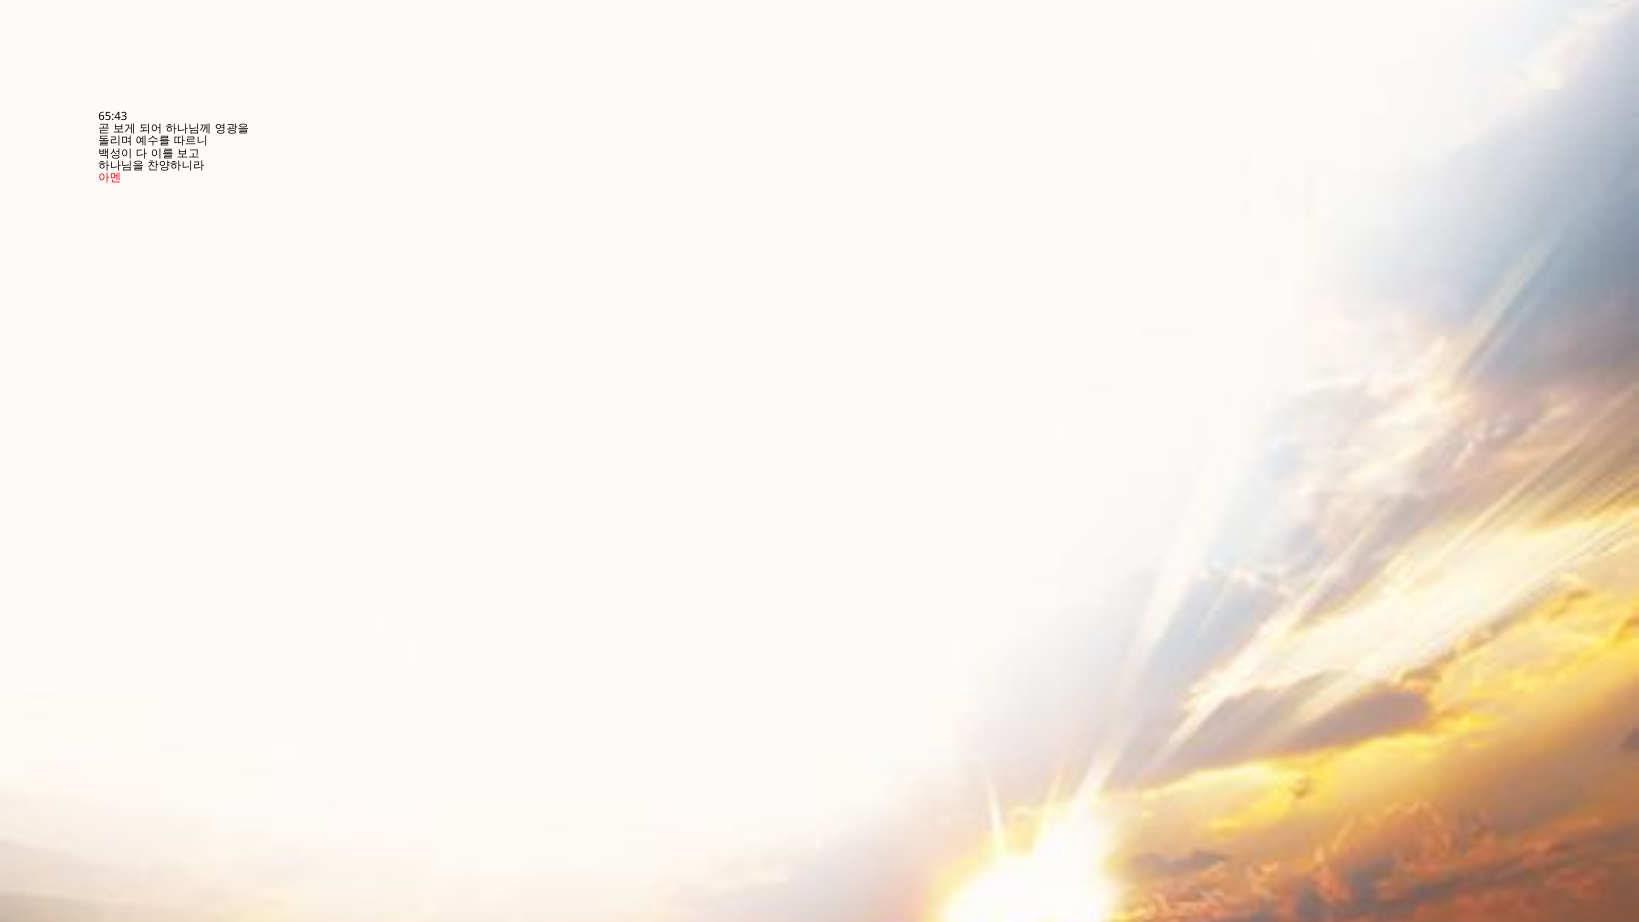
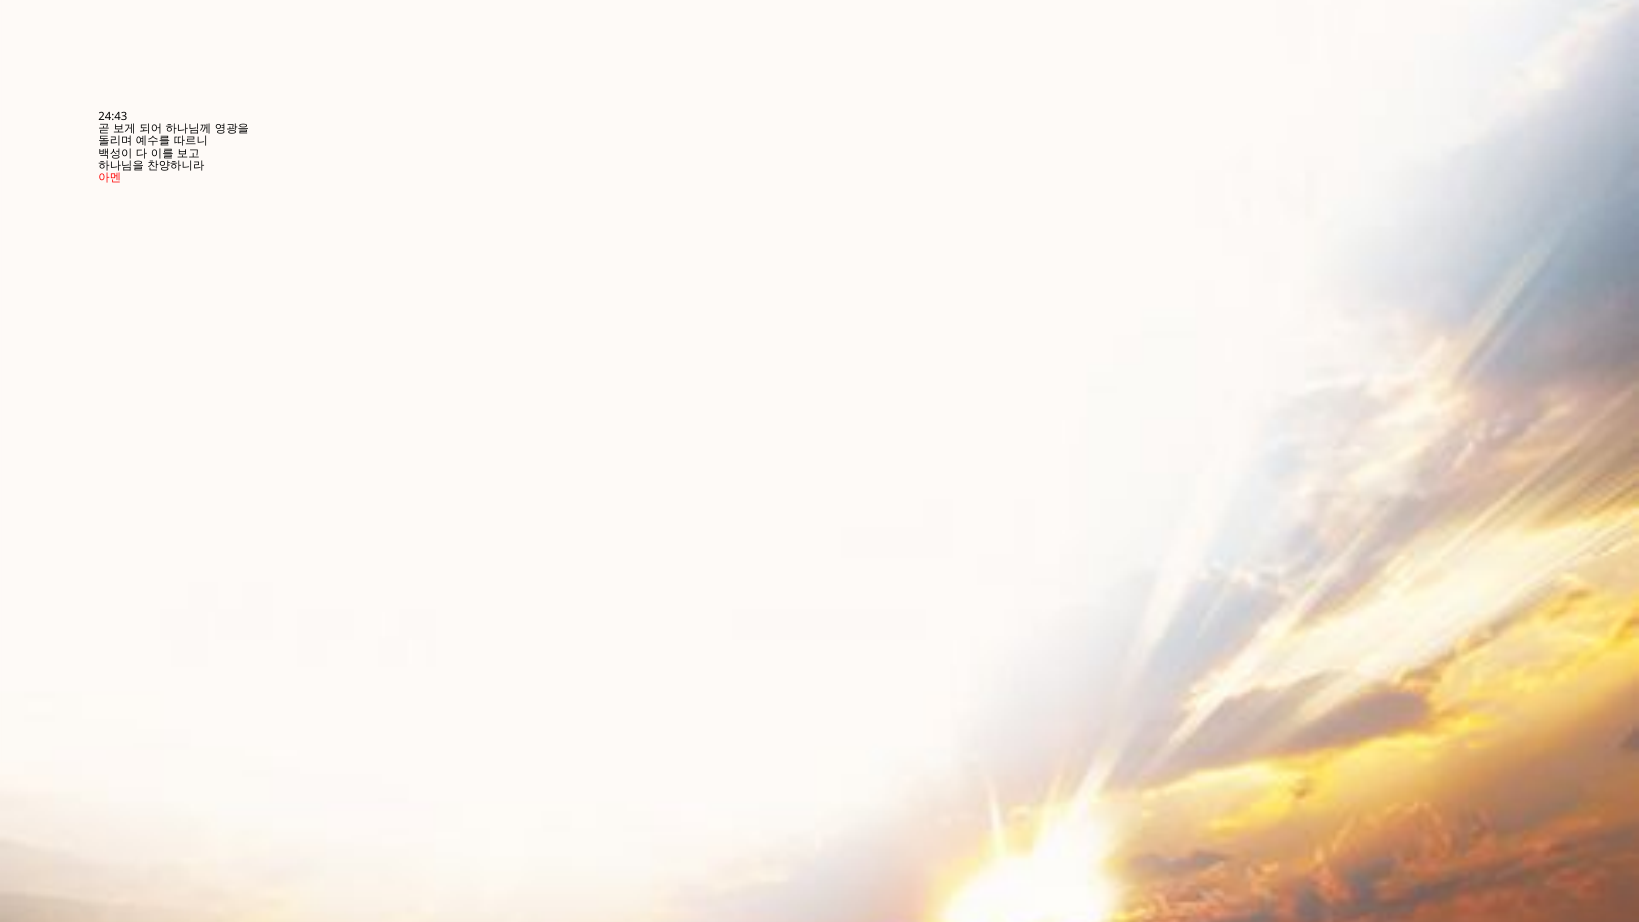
65:43: 65:43 -> 24:43
